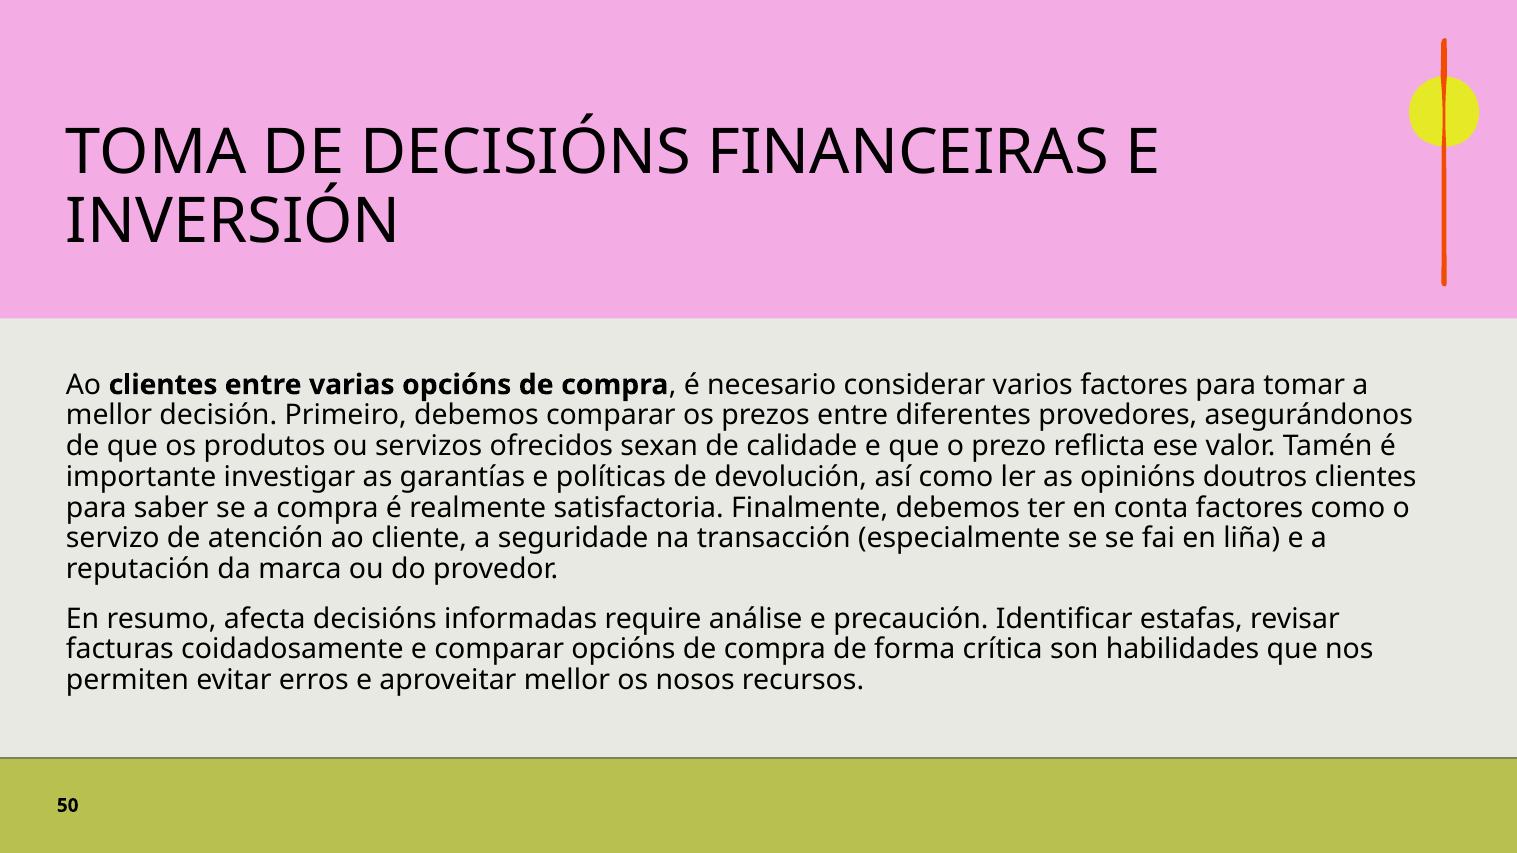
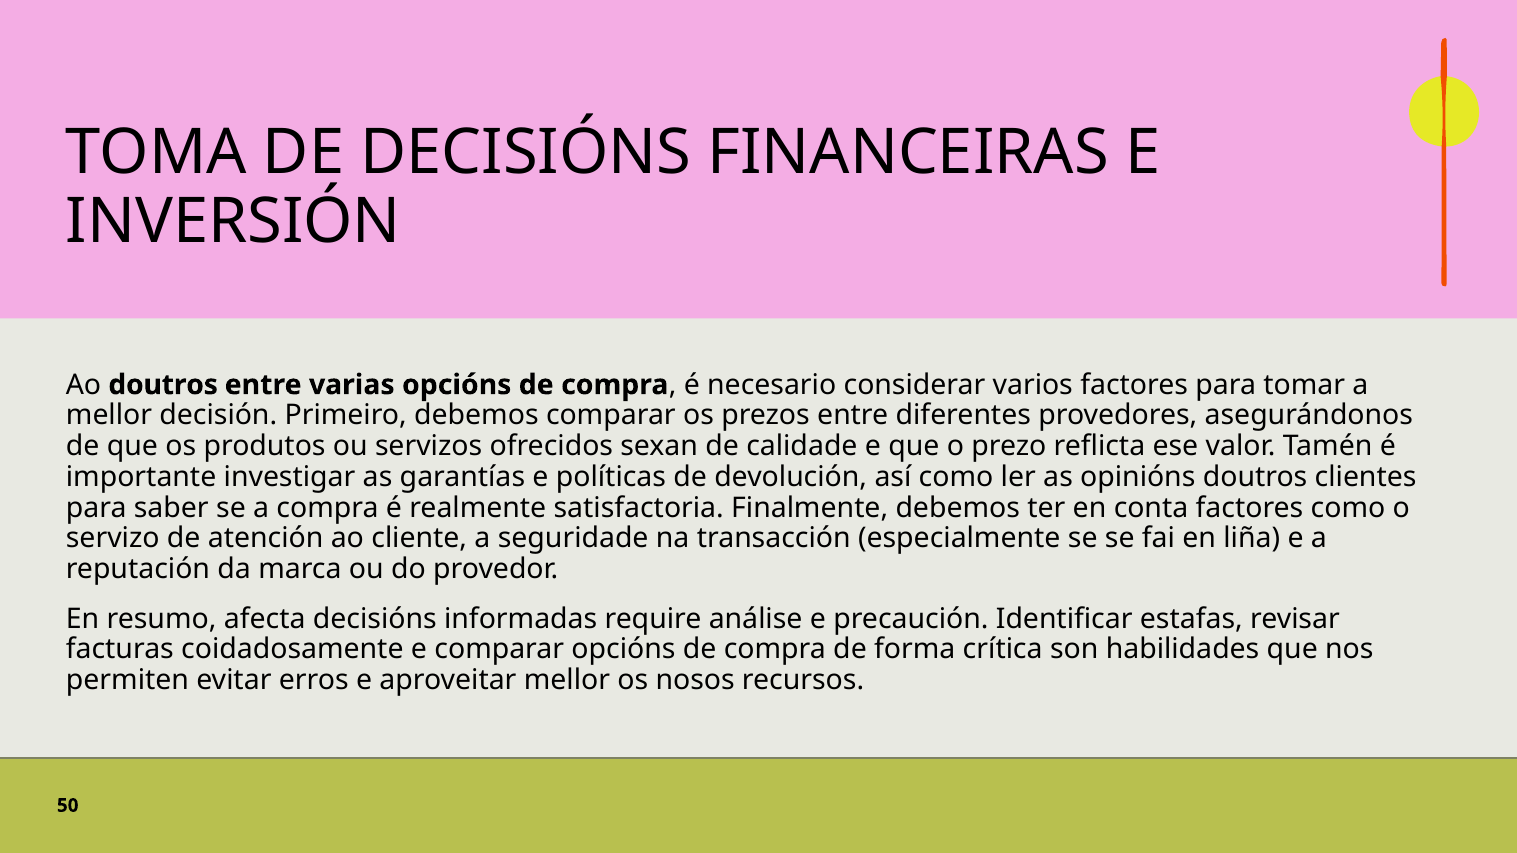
Ao clientes: clientes -> doutros
